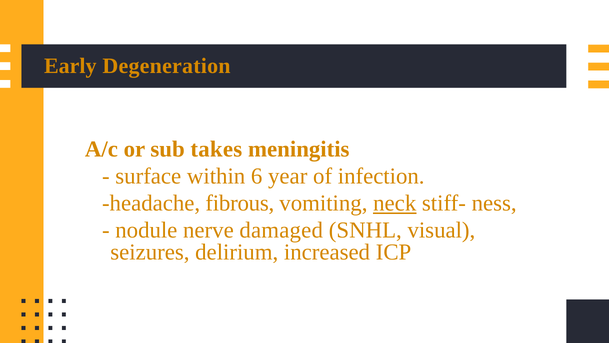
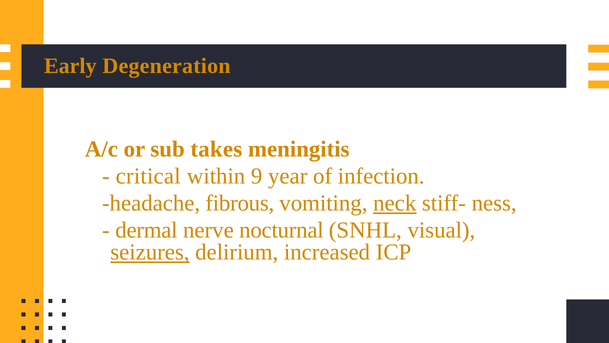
surface: surface -> critical
6: 6 -> 9
nodule: nodule -> dermal
damaged: damaged -> nocturnal
seizures underline: none -> present
